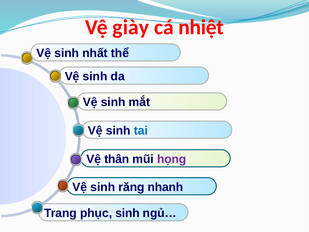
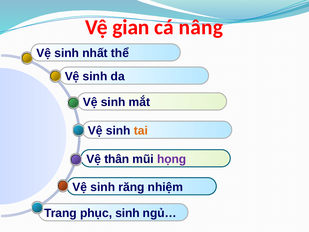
giày: giày -> gian
nhiệt: nhiệt -> nâng
tai colour: blue -> orange
nhanh: nhanh -> nhiệm
